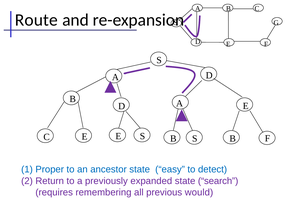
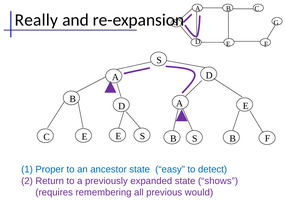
Route: Route -> Really
search: search -> shows
